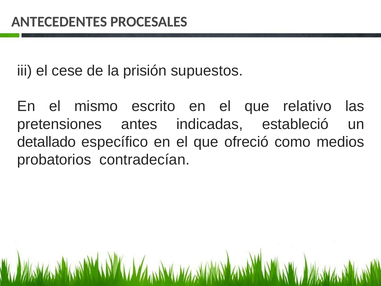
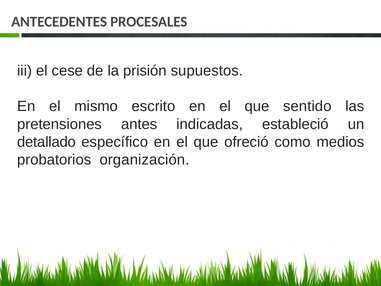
relativo: relativo -> sentido
contradecían: contradecían -> organización
